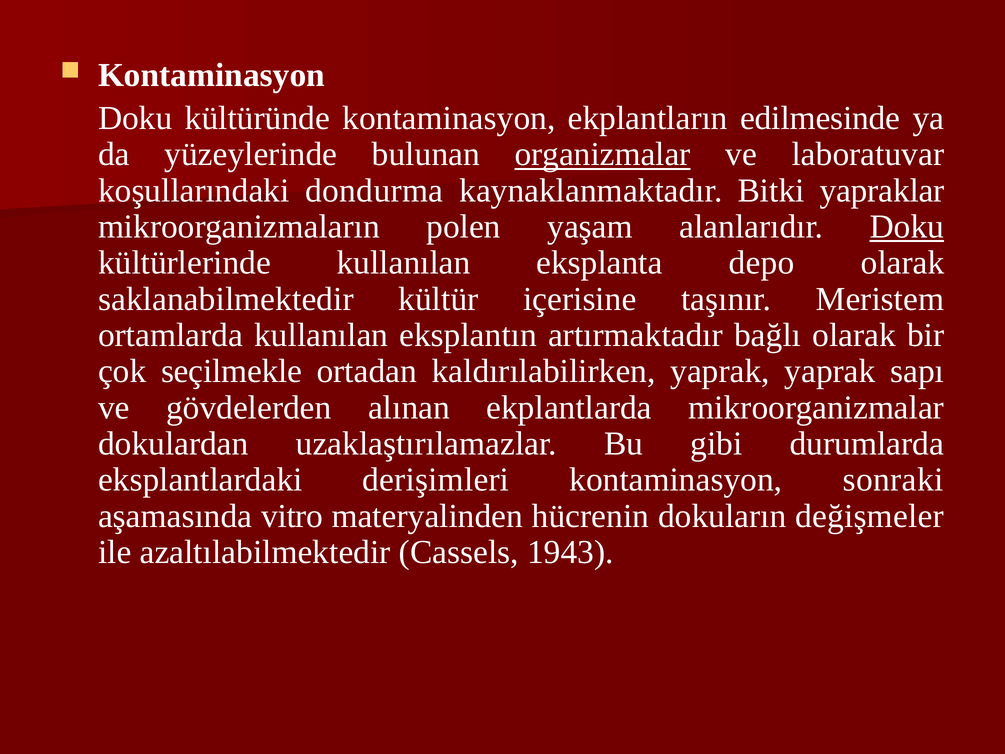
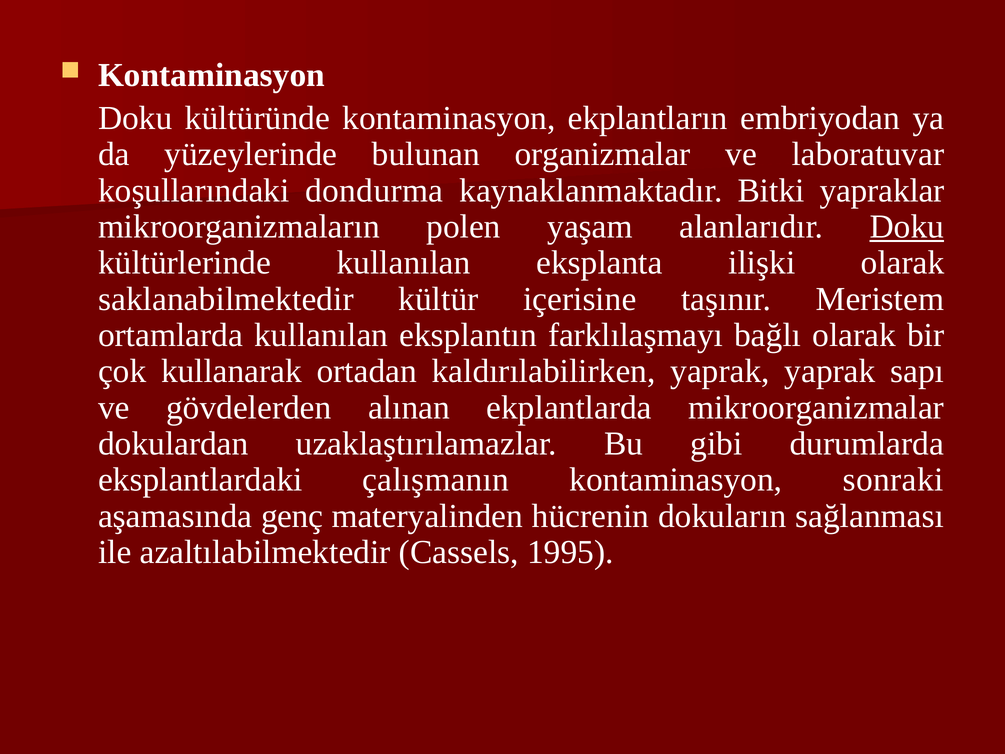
edilmesinde: edilmesinde -> embriyodan
organizmalar underline: present -> none
depo: depo -> ilişki
artırmaktadır: artırmaktadır -> farklılaşmayı
seçilmekle: seçilmekle -> kullanarak
derişimleri: derişimleri -> çalışmanın
vitro: vitro -> genç
değişmeler: değişmeler -> sağlanması
1943: 1943 -> 1995
